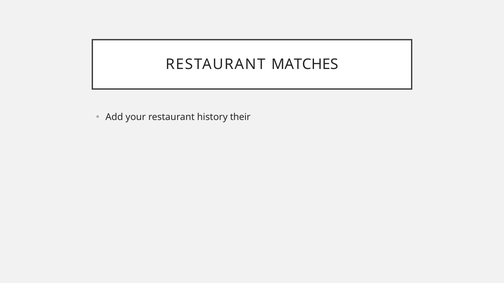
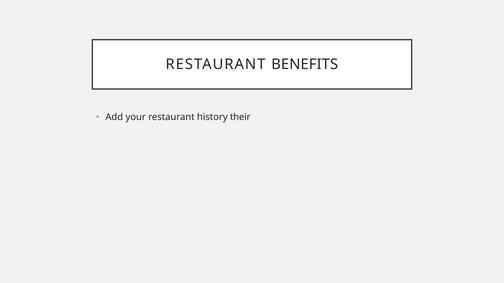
MATCHES: MATCHES -> BENEFITS
